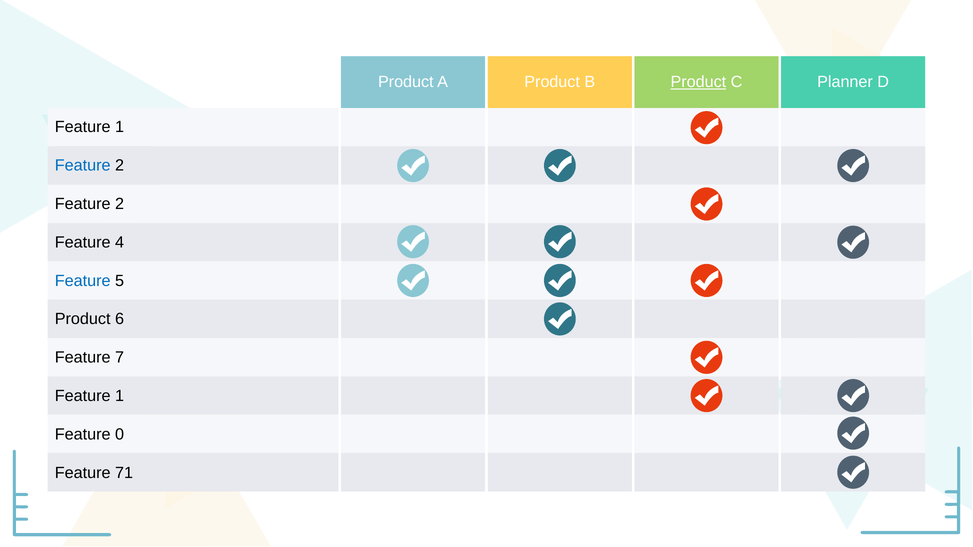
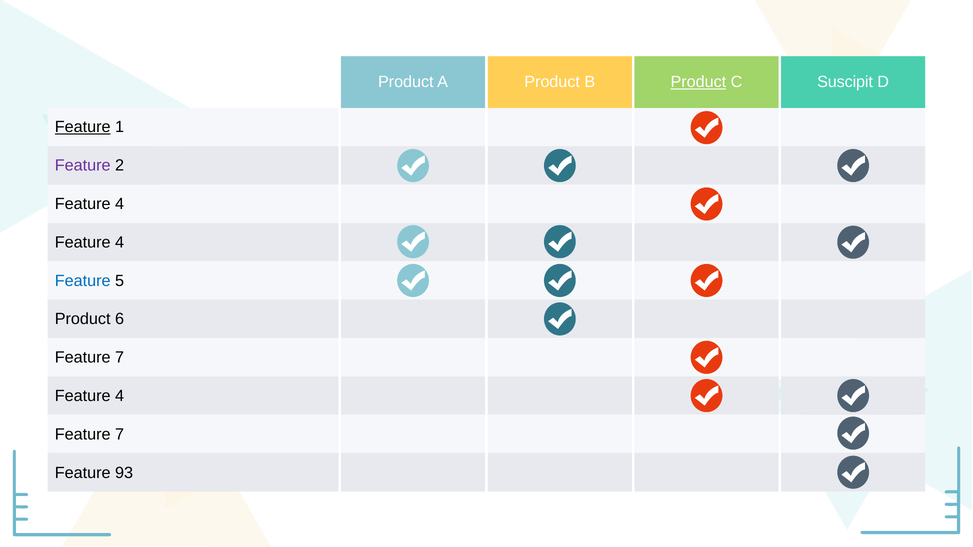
Planner: Planner -> Suscipit
Feature at (83, 127) underline: none -> present
Feature at (83, 165) colour: blue -> purple
2 at (120, 204): 2 -> 4
1 at (120, 396): 1 -> 4
0 at (120, 435): 0 -> 7
71: 71 -> 93
